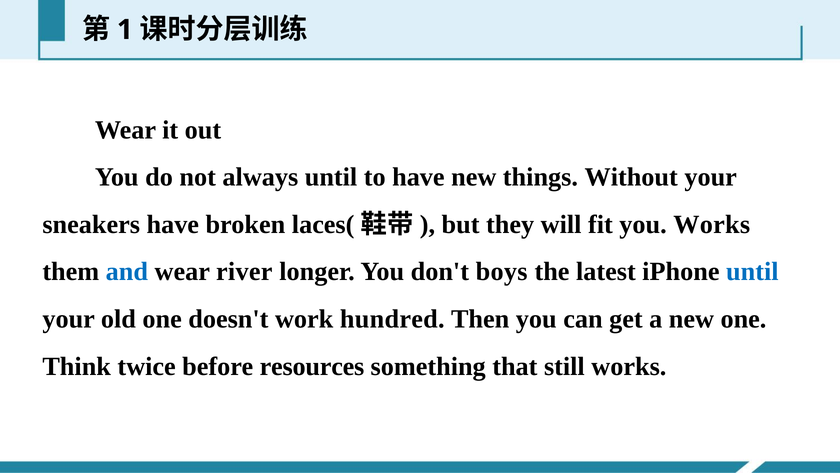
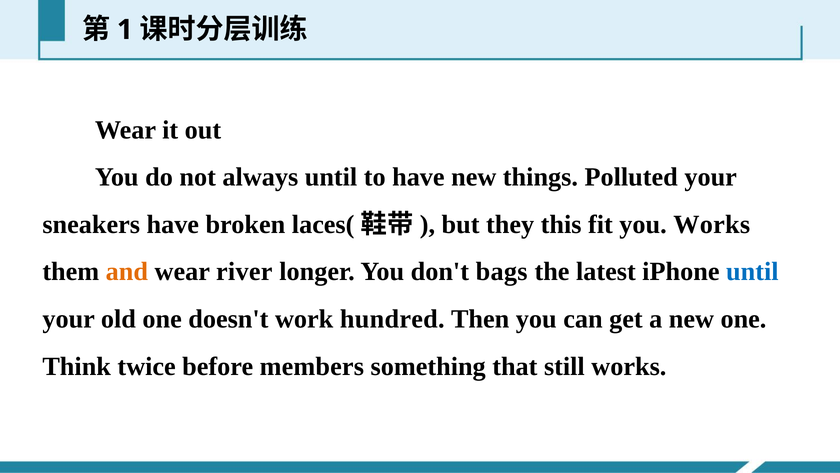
Without: Without -> Polluted
will: will -> this
and colour: blue -> orange
boys: boys -> bags
resources: resources -> members
